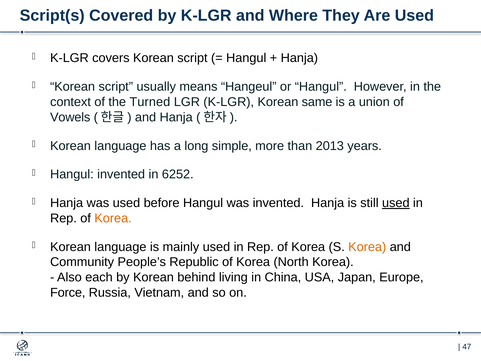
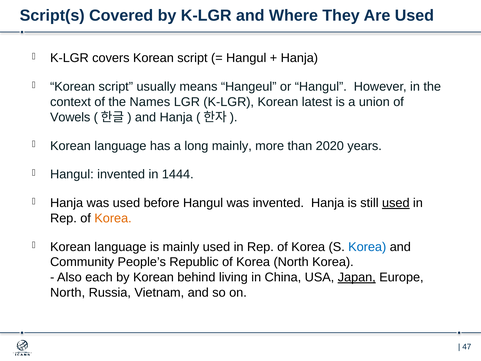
Turned: Turned -> Names
same: same -> latest
long simple: simple -> mainly
2013: 2013 -> 2020
6252: 6252 -> 1444
Korea at (367, 247) colour: orange -> blue
Japan underline: none -> present
Force at (68, 292): Force -> North
